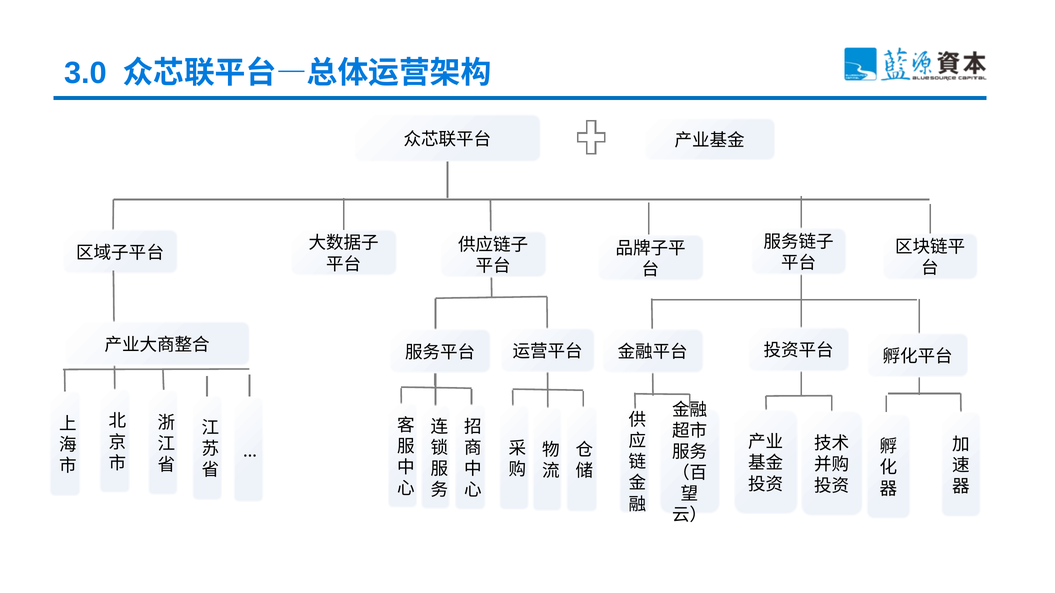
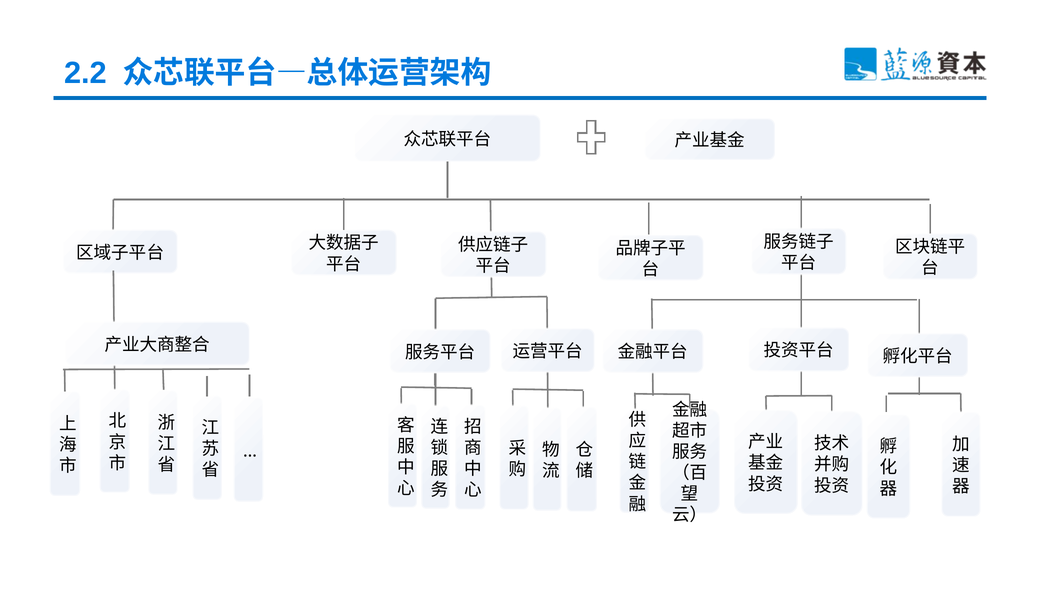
3.0: 3.0 -> 2.2
